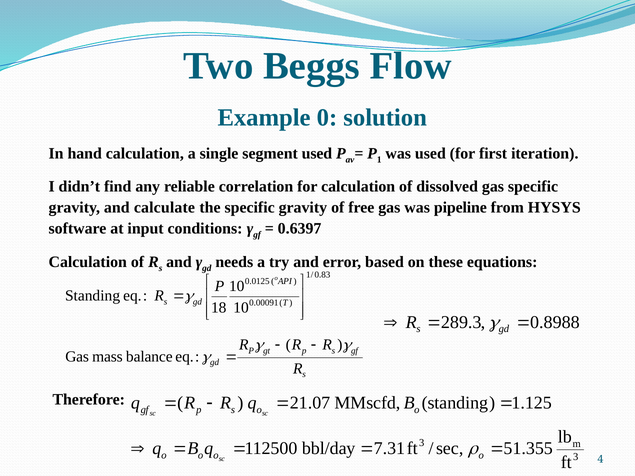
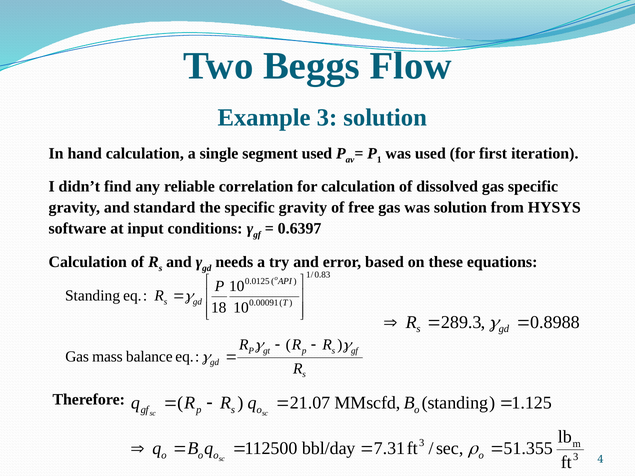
Example 0: 0 -> 3
calculate: calculate -> standard
was pipeline: pipeline -> solution
